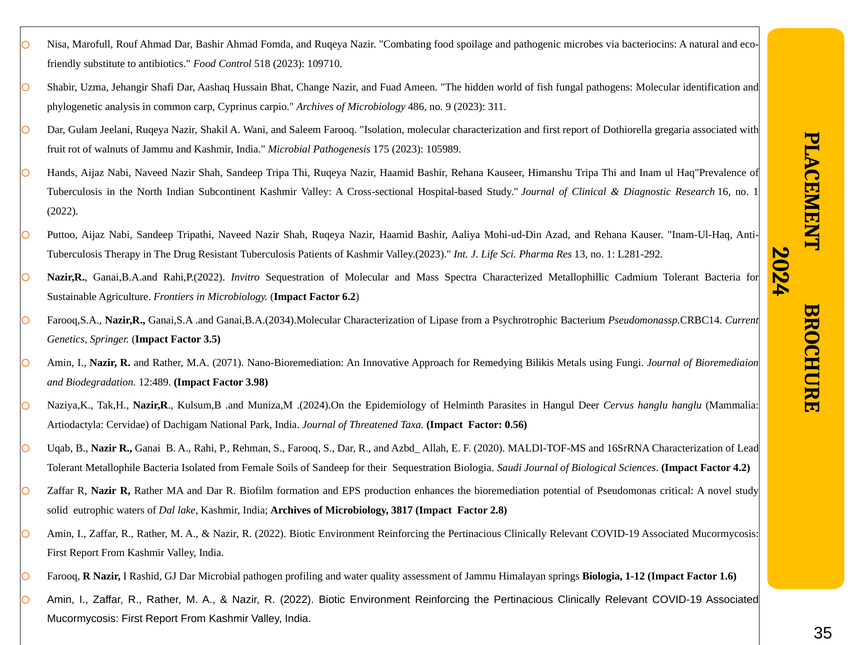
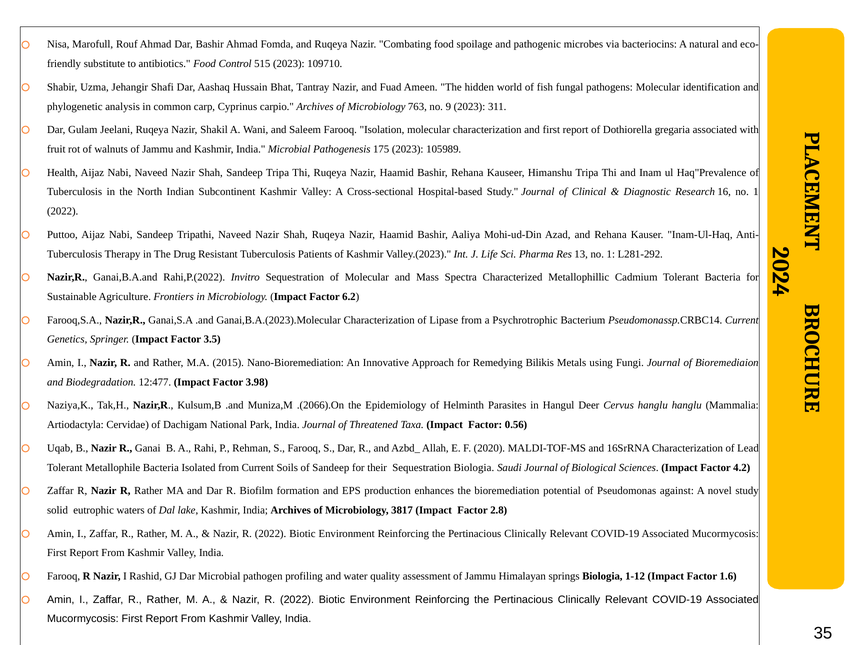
518: 518 -> 515
Change: Change -> Tantray
486: 486 -> 763
Hands: Hands -> Health
Ganai,B.A.(2034).Molecular: Ganai,B.A.(2034).Molecular -> Ganai,B.A.(2023).Molecular
2071: 2071 -> 2015
12:489: 12:489 -> 12:477
.(2024).On: .(2024).On -> .(2066).On
from Female: Female -> Current
critical: critical -> against
